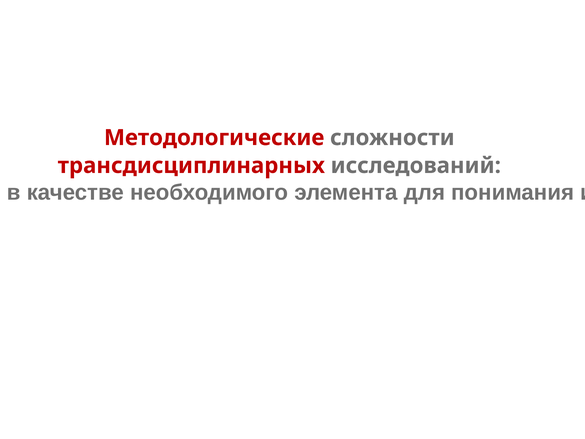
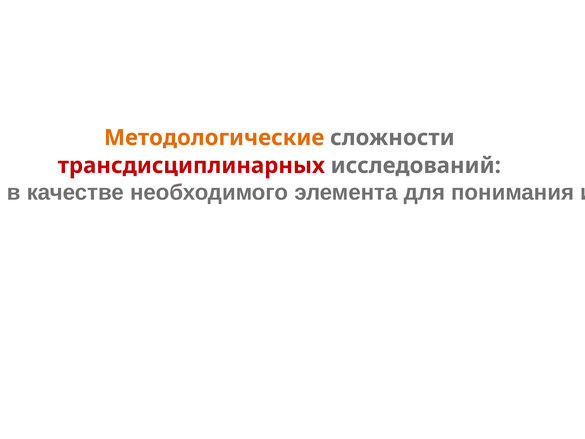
Методологические colour: red -> orange
